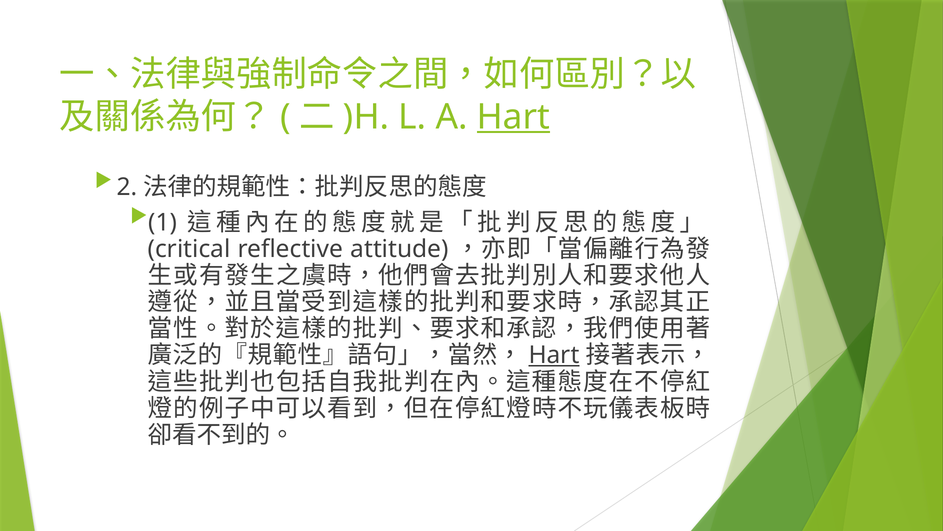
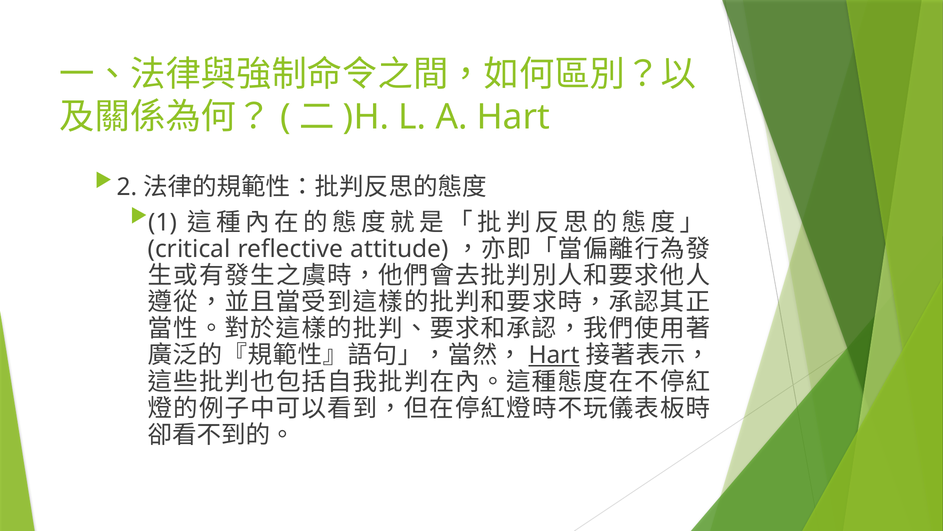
Hart at (513, 117) underline: present -> none
